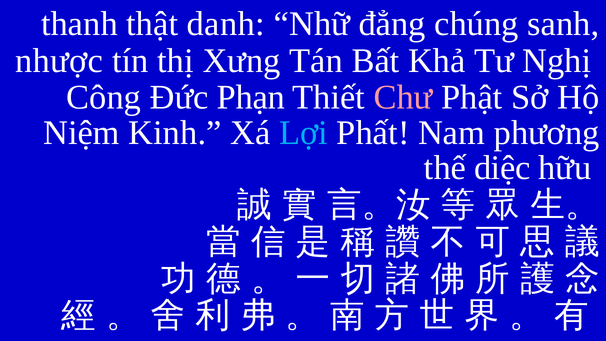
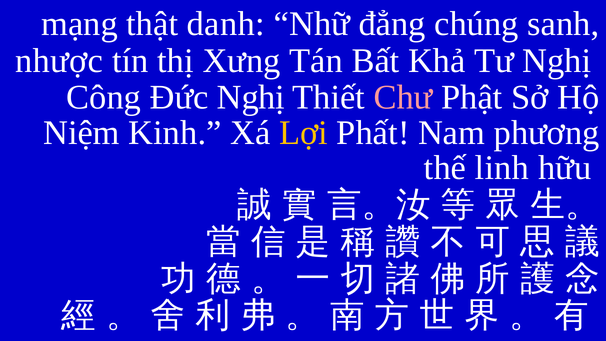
thanh: thanh -> mạng
Đức Phạn: Phạn -> Nghị
Lợi colour: light blue -> yellow
diệc: diệc -> linh
